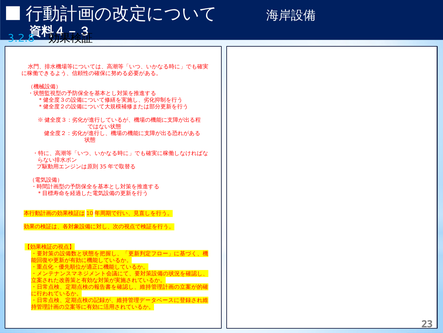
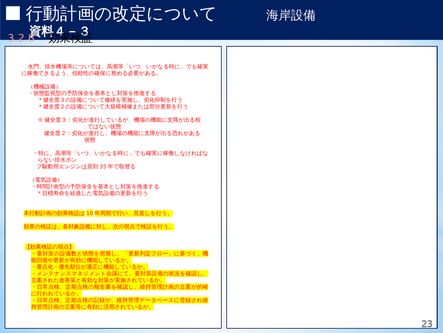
3.2.8 colour: light blue -> pink
